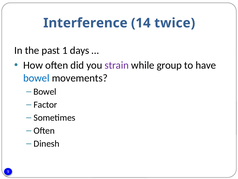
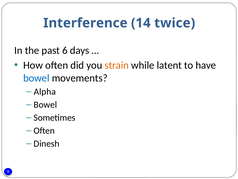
1: 1 -> 6
strain colour: purple -> orange
group: group -> latent
Bowel at (45, 91): Bowel -> Alpha
Factor at (45, 104): Factor -> Bowel
